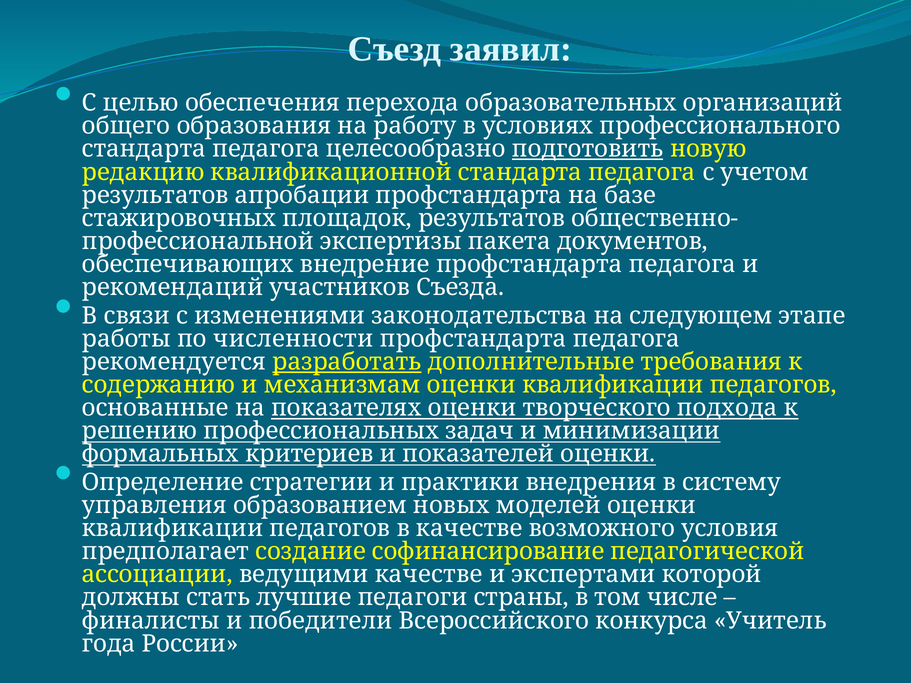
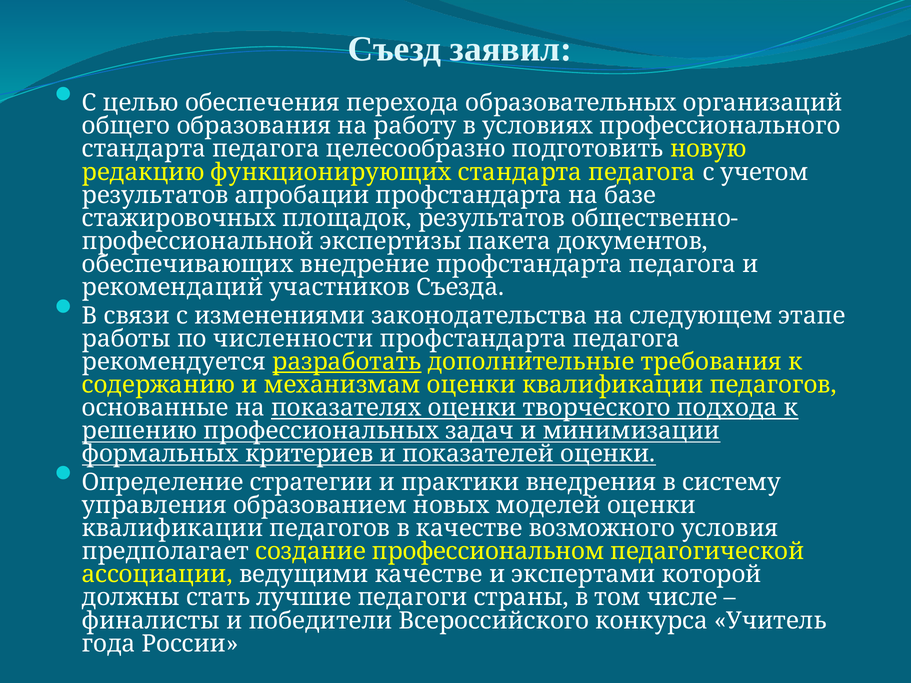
подготовить underline: present -> none
квалификационной: квалификационной -> функционирующих
софинансирование: софинансирование -> профессиональном
